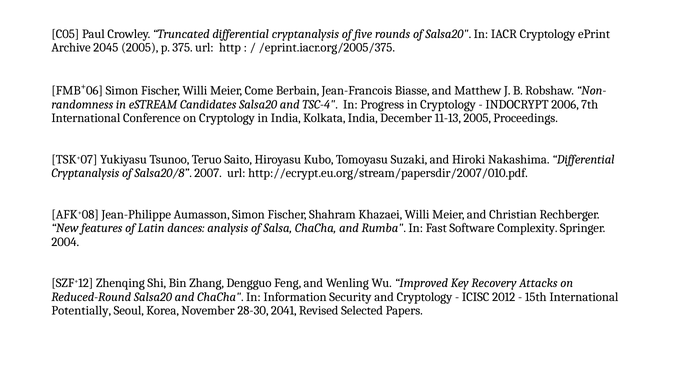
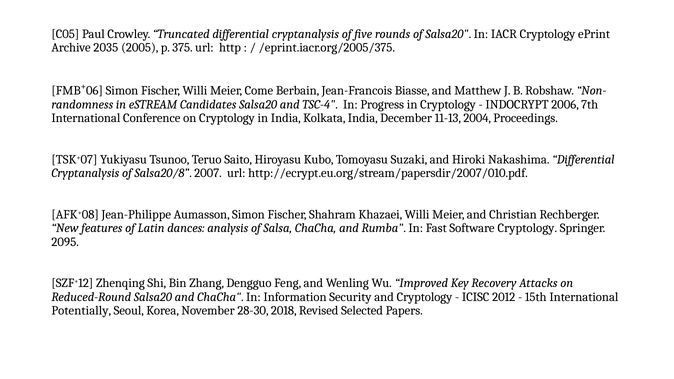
2045: 2045 -> 2035
11-13 2005: 2005 -> 2004
Software Complexity: Complexity -> Cryptology
2004: 2004 -> 2095
2041: 2041 -> 2018
